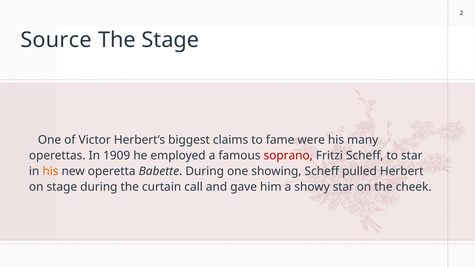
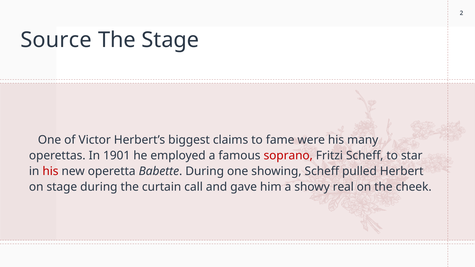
1909: 1909 -> 1901
his at (50, 171) colour: orange -> red
showy star: star -> real
